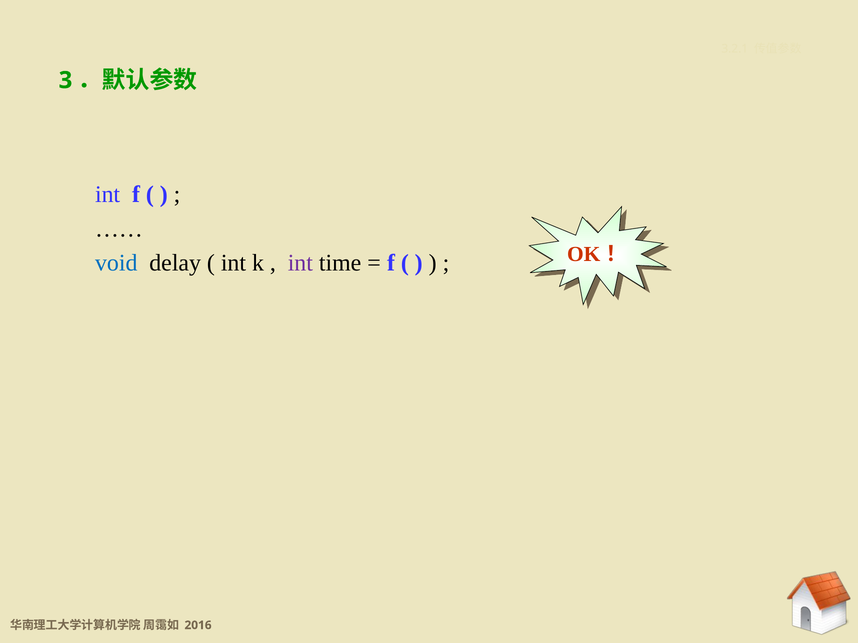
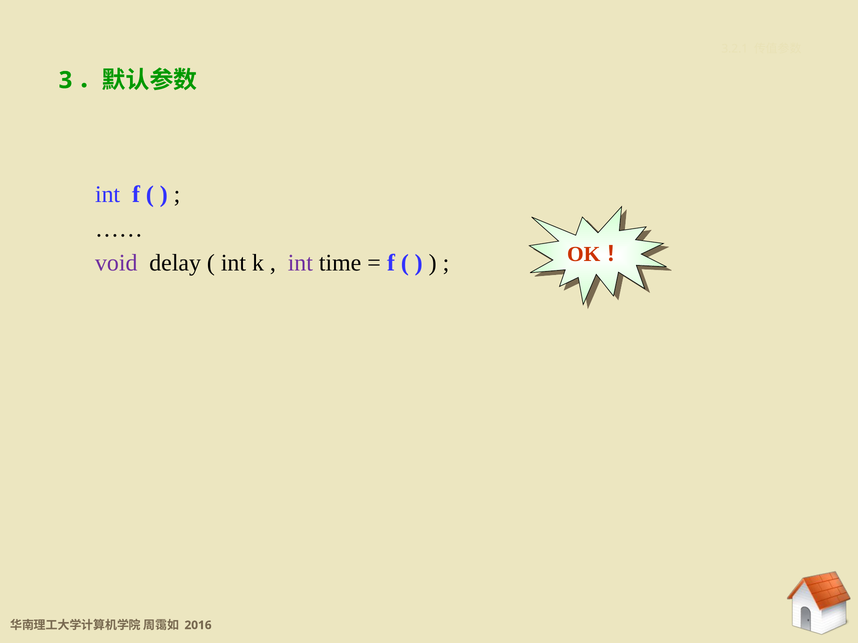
void colour: blue -> purple
